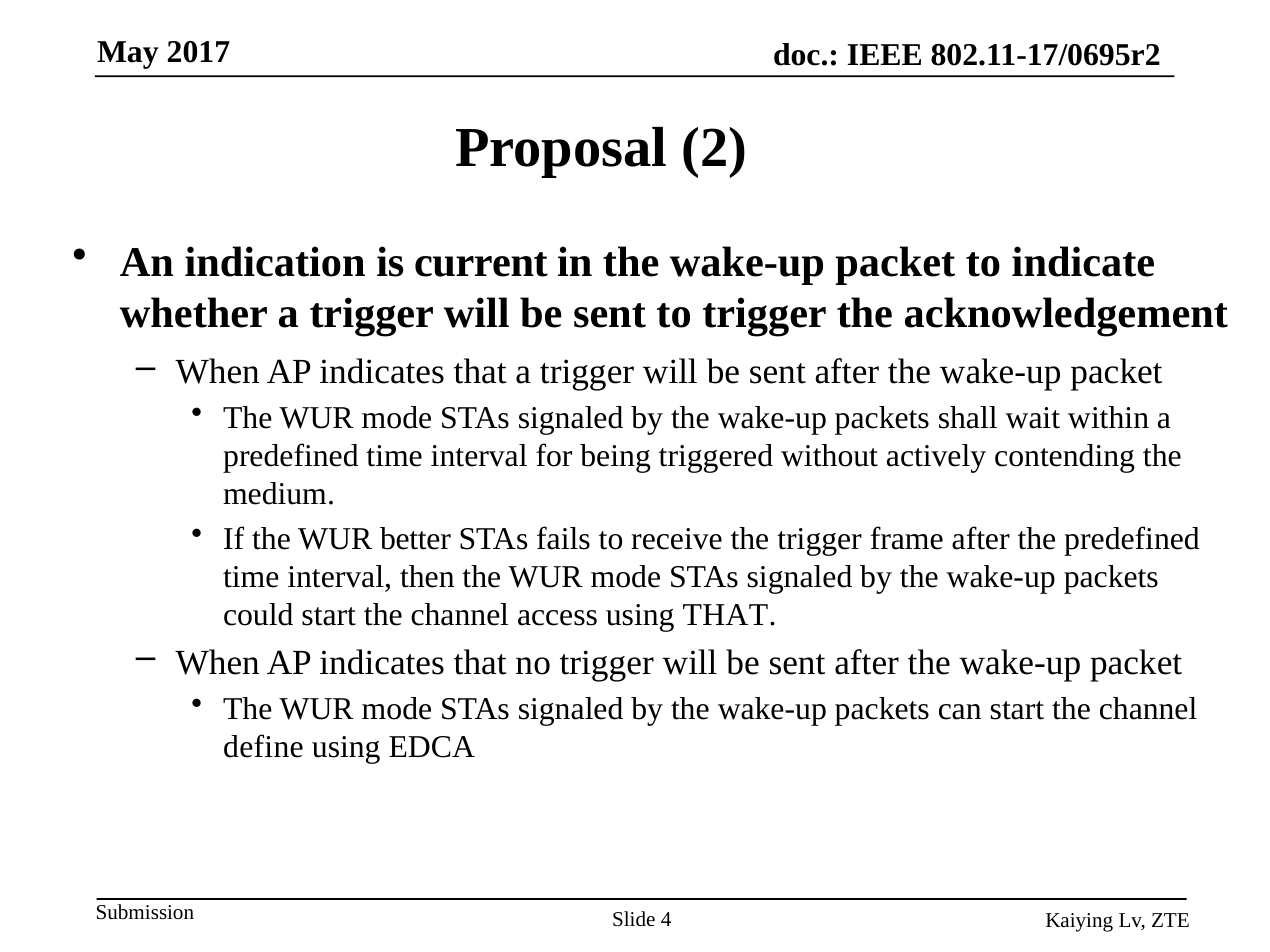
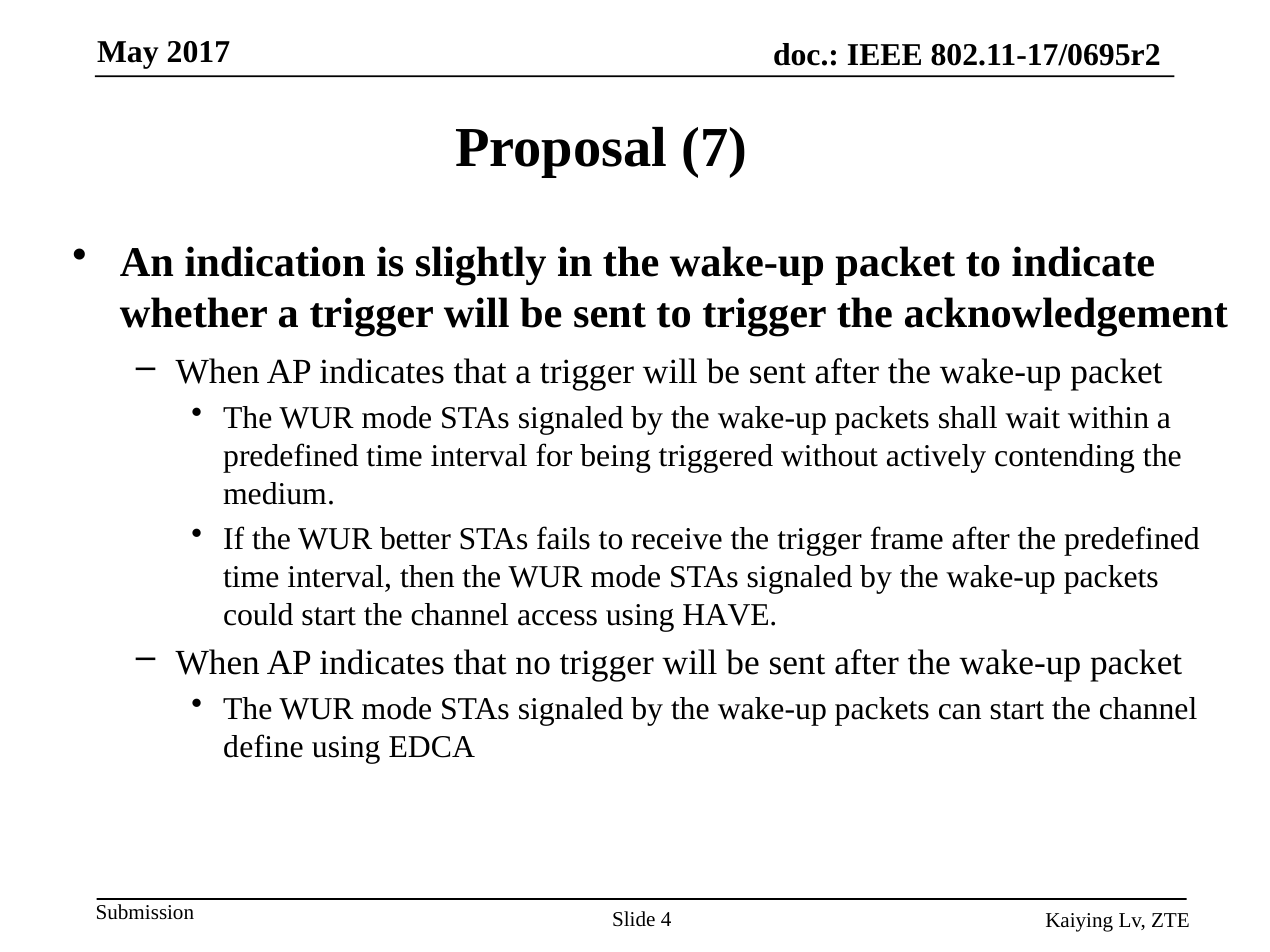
2: 2 -> 7
current: current -> slightly
using THAT: THAT -> HAVE
